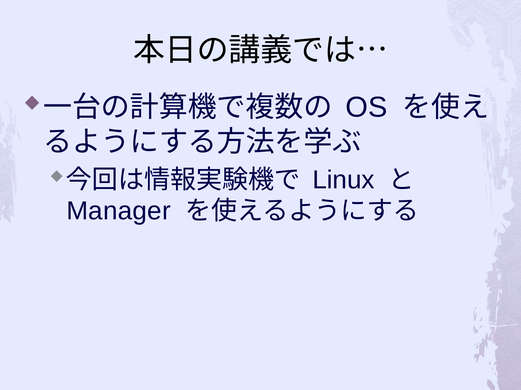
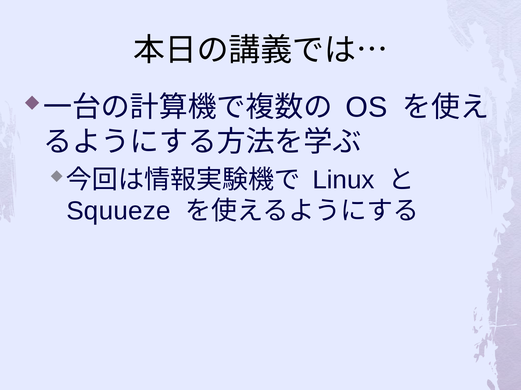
Manager: Manager -> Squueze
